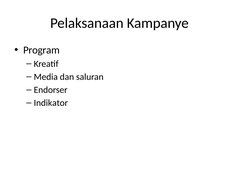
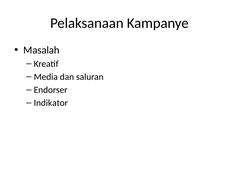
Program: Program -> Masalah
